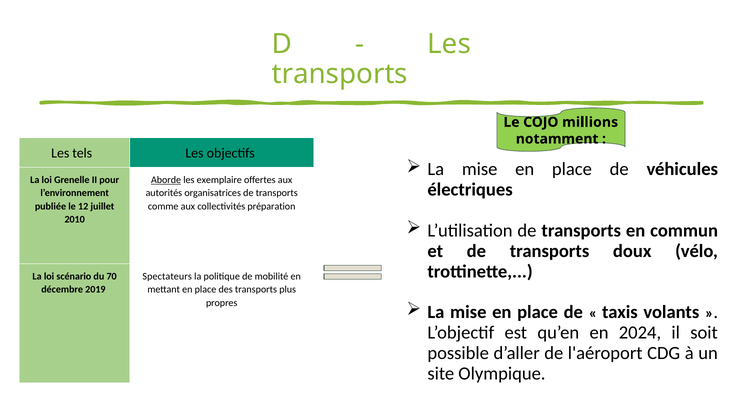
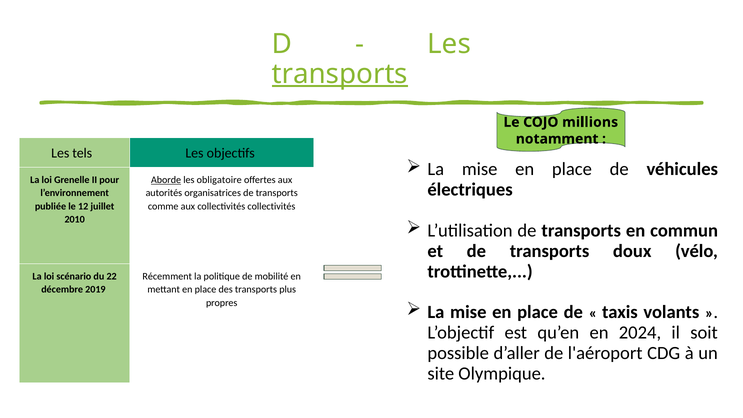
transports at (340, 74) underline: none -> present
exemplaire: exemplaire -> obligatoire
collectivités préparation: préparation -> collectivités
70: 70 -> 22
Spectateurs: Spectateurs -> Récemment
